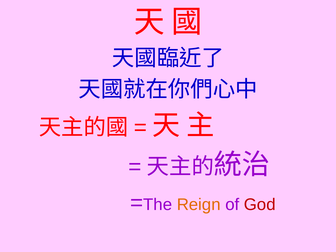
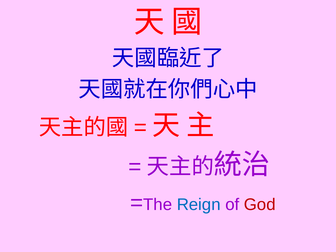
Reign colour: orange -> blue
